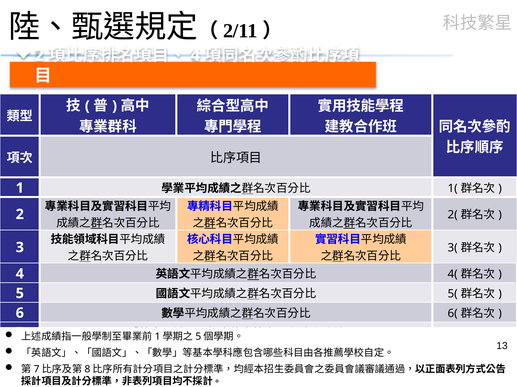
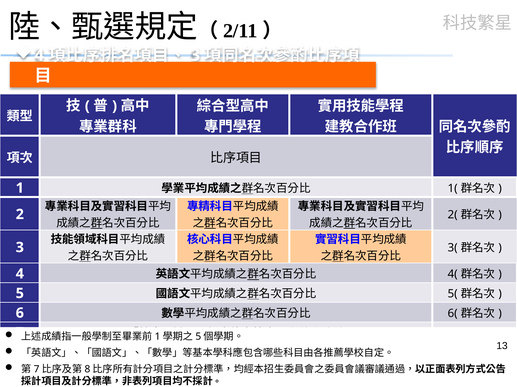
2 at (39, 55): 2 -> 4
4 at (195, 55): 4 -> 3
